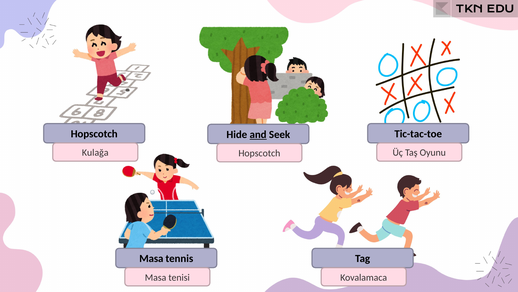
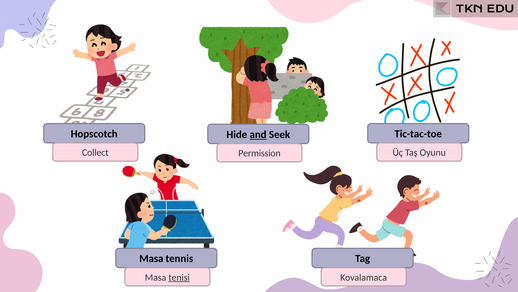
Kulağa: Kulağa -> Collect
Hopscotch at (259, 153): Hopscotch -> Permission
tenisi underline: none -> present
